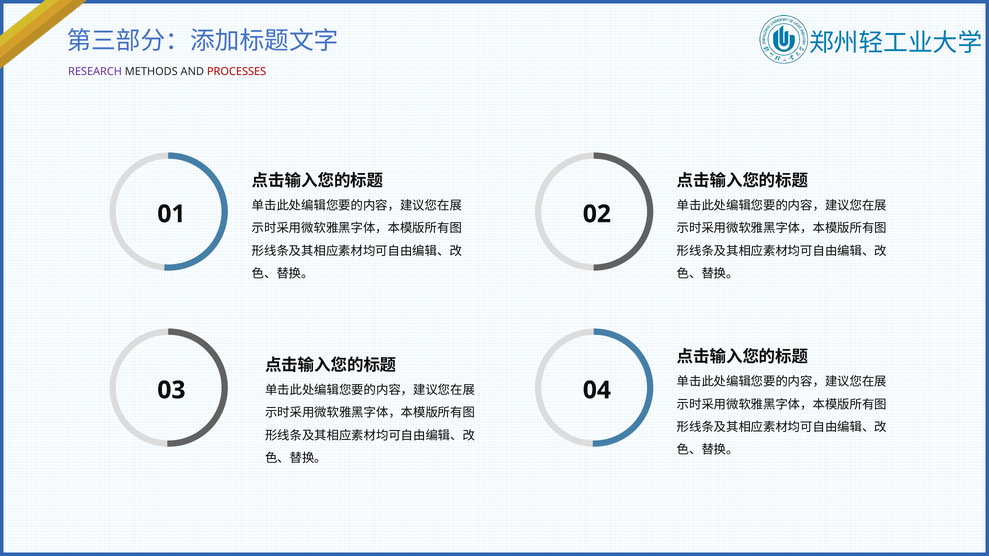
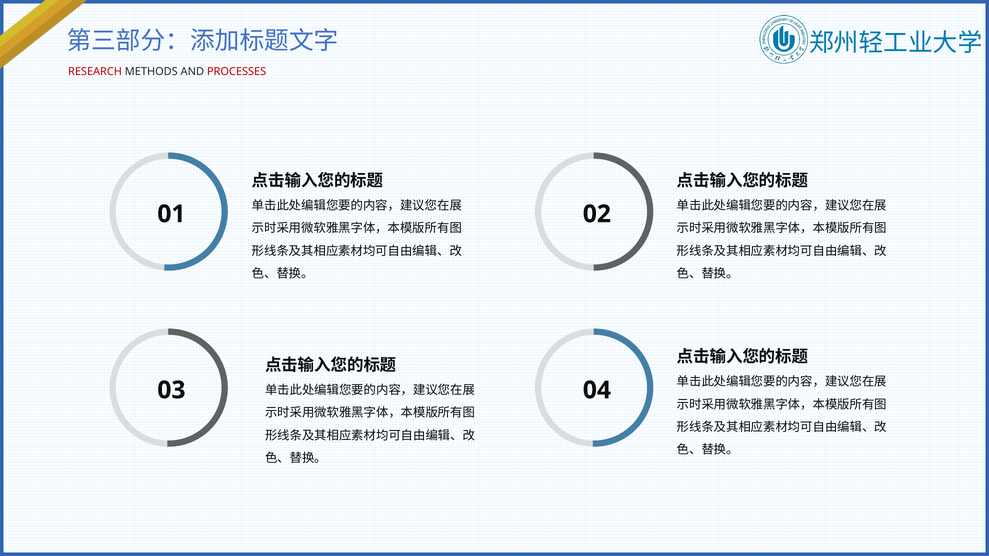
RESEARCH colour: purple -> red
